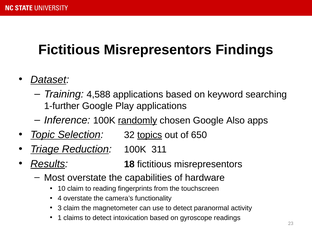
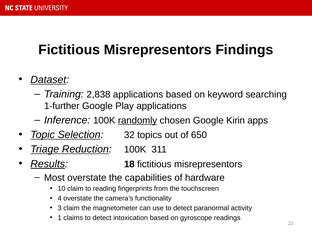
4,588: 4,588 -> 2,838
Also: Also -> Kirin
topics underline: present -> none
